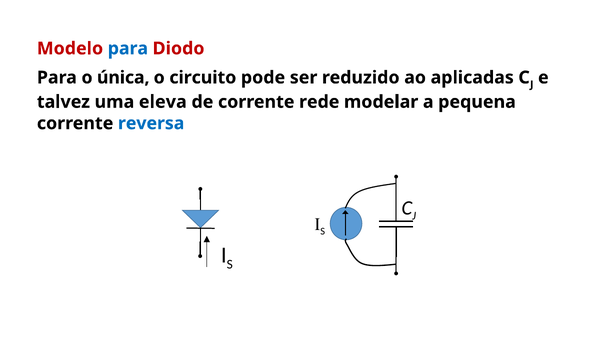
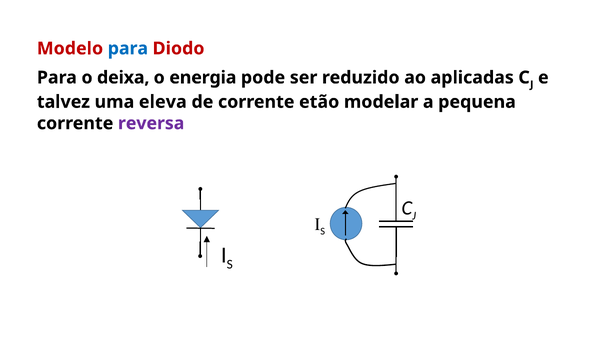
única: única -> deixa
circuito: circuito -> energia
rede: rede -> etão
reversa colour: blue -> purple
